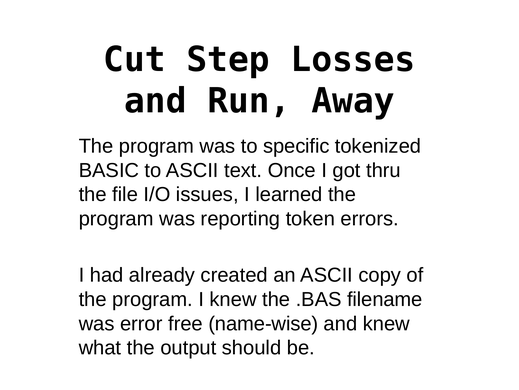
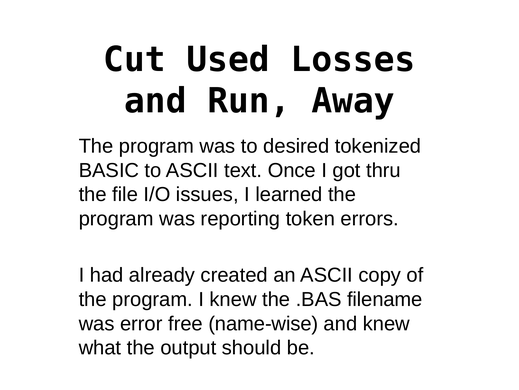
Step: Step -> Used
specific: specific -> desired
